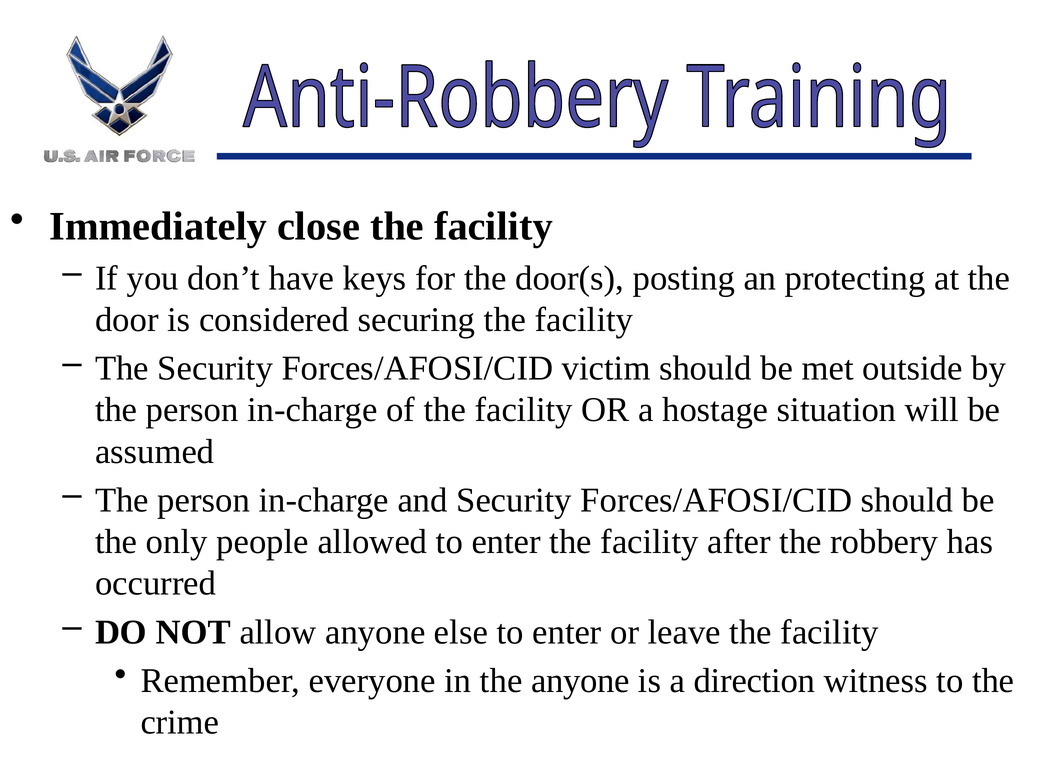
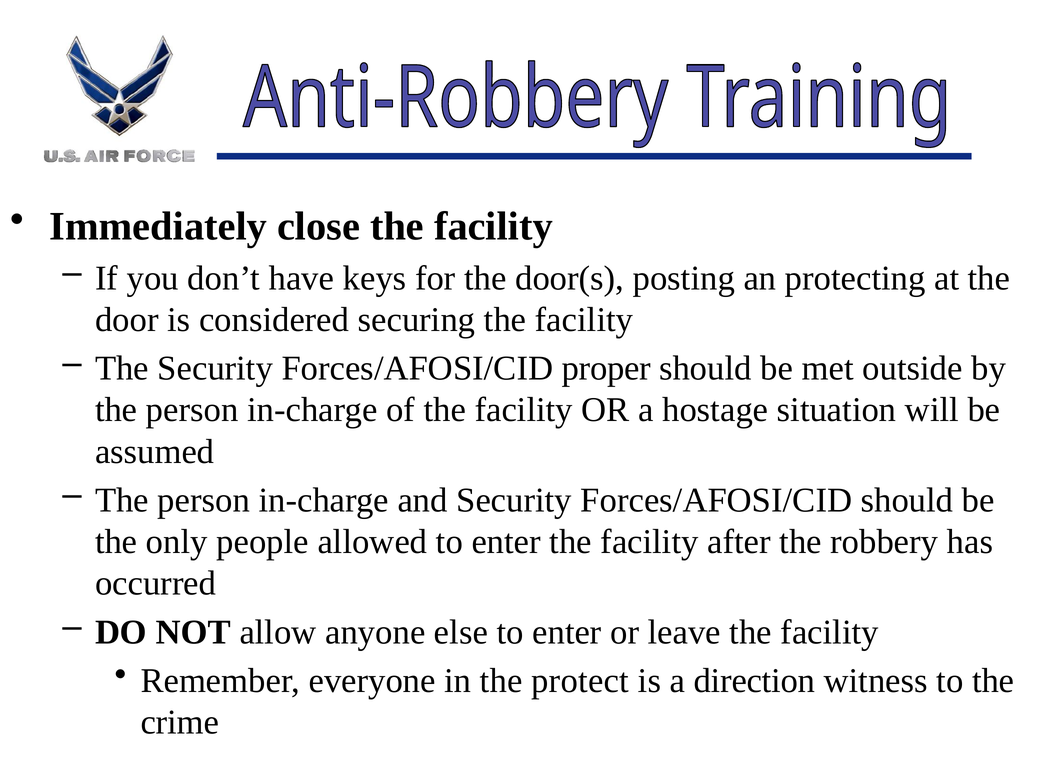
victim: victim -> proper
the anyone: anyone -> protect
